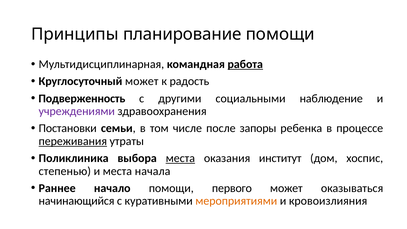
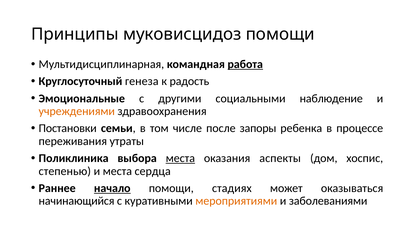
планирование: планирование -> муковисцидоз
Круглосуточный может: может -> генеза
Подверженность: Подверженность -> Эмоциональные
учреждениями colour: purple -> orange
переживания underline: present -> none
институт: институт -> аспекты
начала: начала -> сердца
начало underline: none -> present
первого: первого -> стадиях
кровоизлияния: кровоизлияния -> заболеваниями
